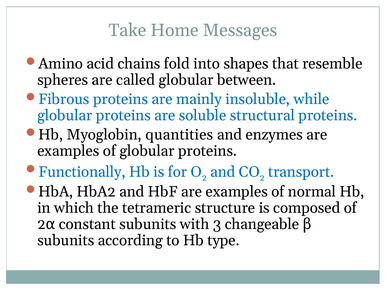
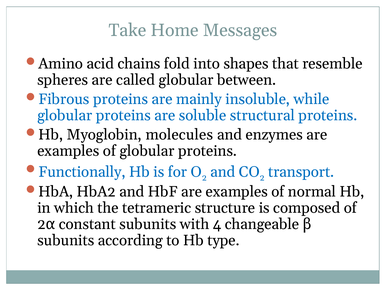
quantities: quantities -> molecules
3: 3 -> 4
